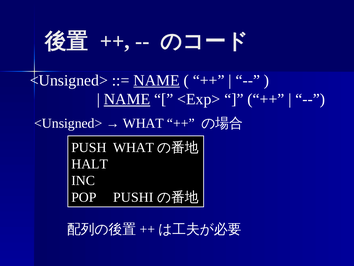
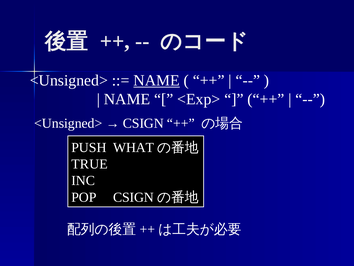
NAME at (127, 99) underline: present -> none
WHAT at (143, 123): WHAT -> CSIGN
HALT: HALT -> TRUE
POP PUSHI: PUSHI -> CSIGN
